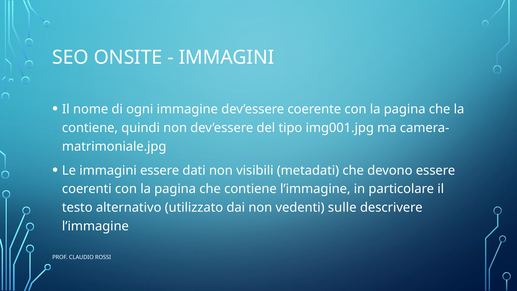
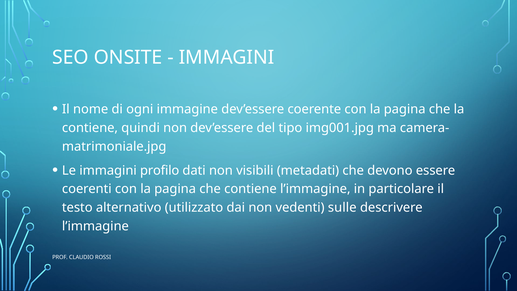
immagini essere: essere -> profilo
